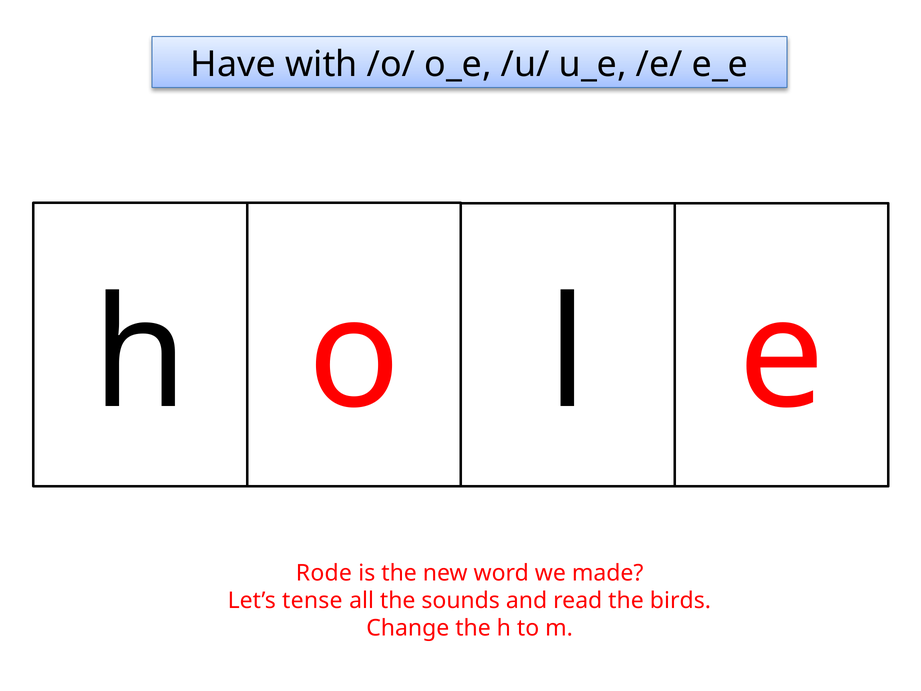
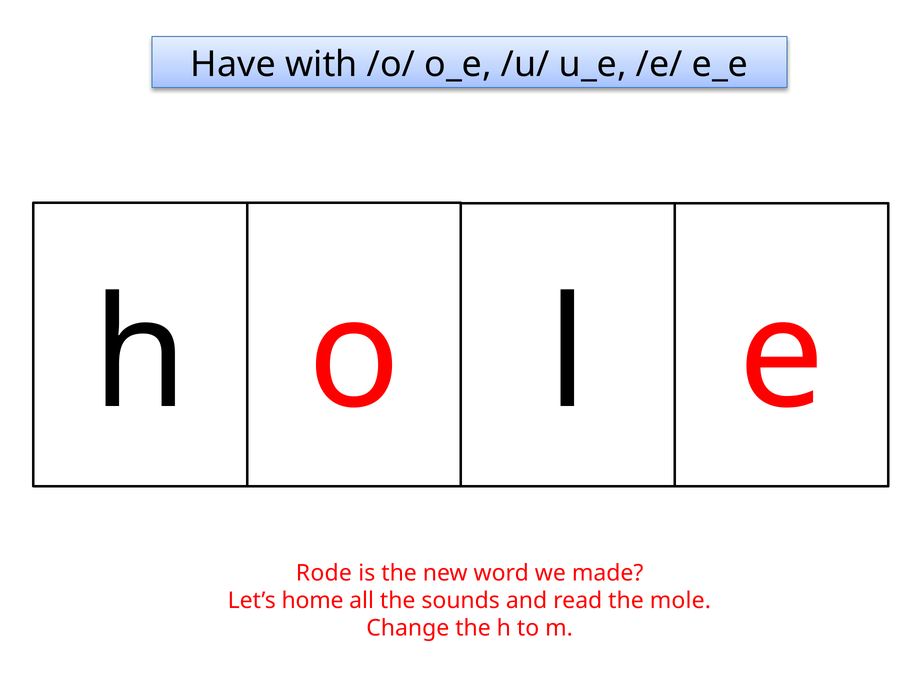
tense: tense -> home
birds: birds -> mole
